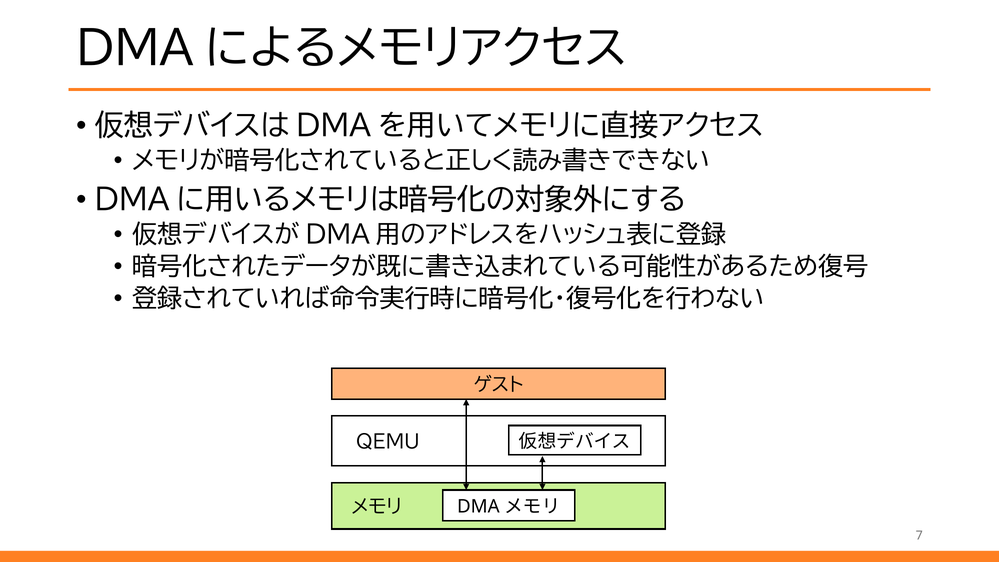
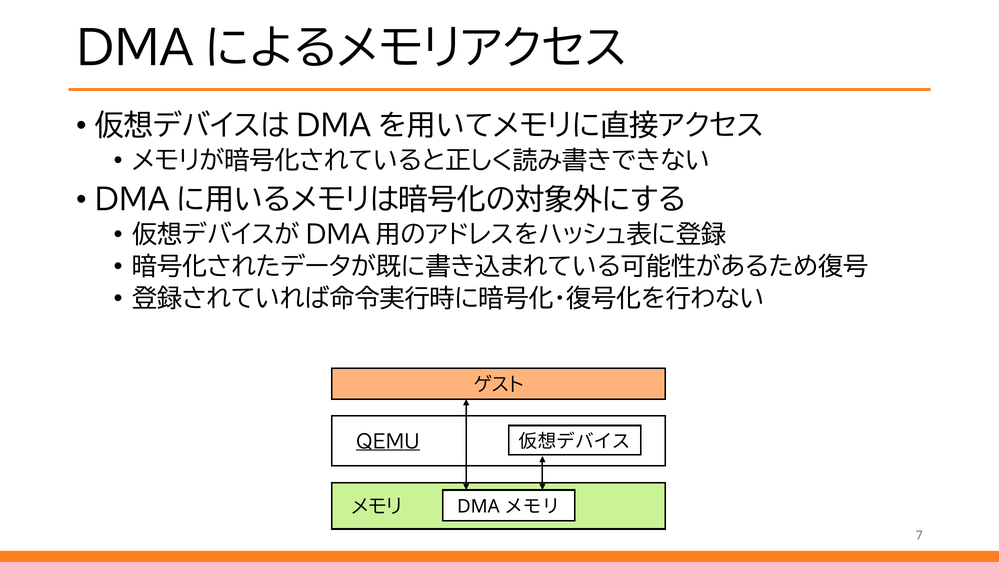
QEMU underline: none -> present
